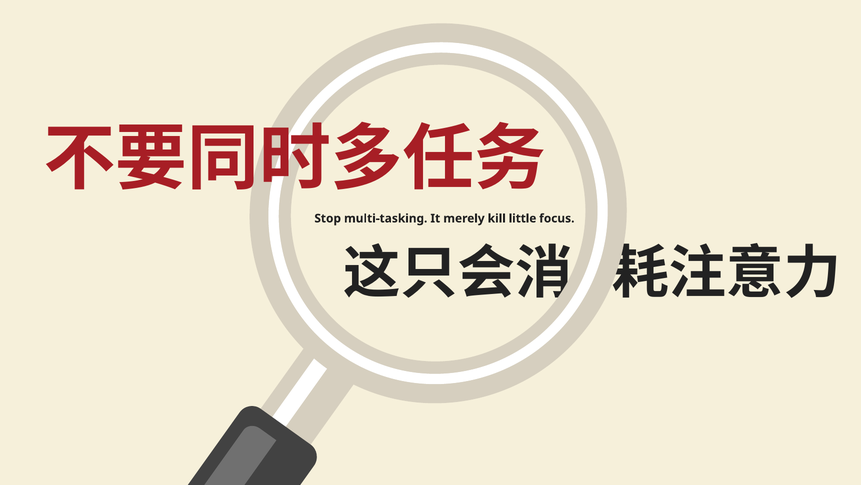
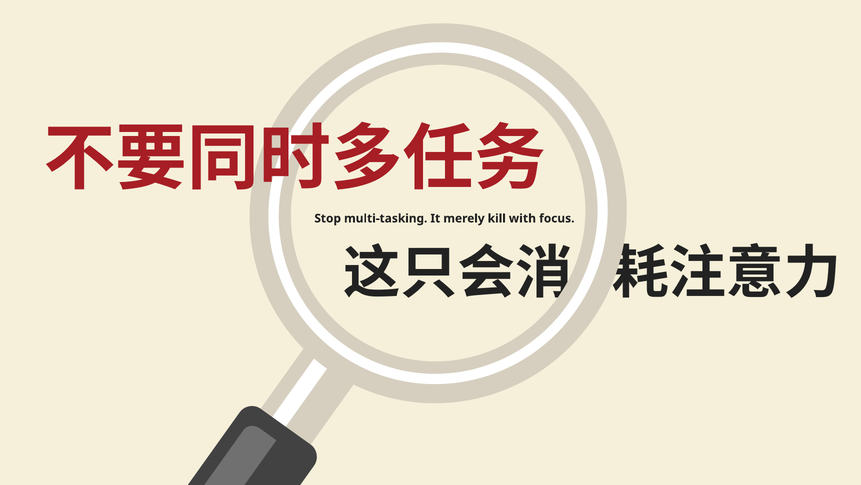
little: little -> with
